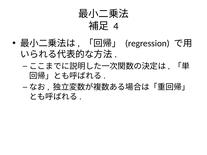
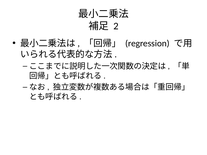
4: 4 -> 2
